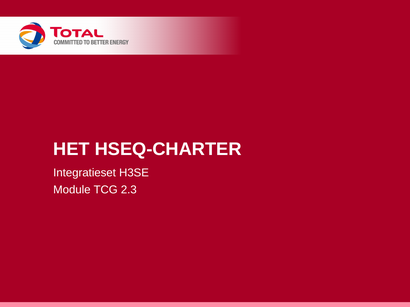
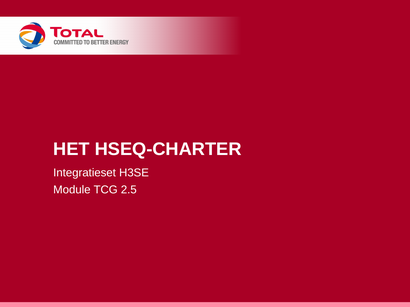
2.3: 2.3 -> 2.5
